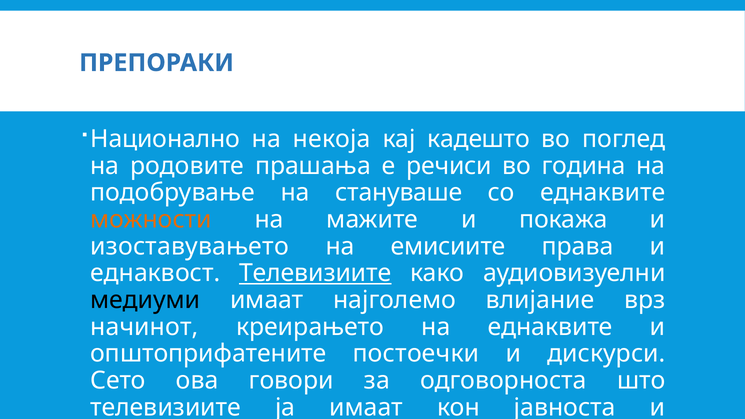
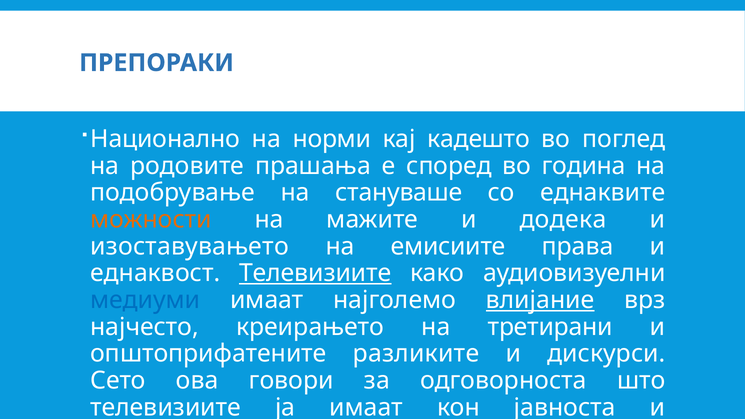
некоја: некоја -> норми
речиси: речиси -> според
покажа: покажа -> додека
медиуми colour: black -> blue
влијание underline: none -> present
начинот: начинот -> најчесто
на еднаквите: еднаквите -> третирани
постоечки: постоечки -> разликите
